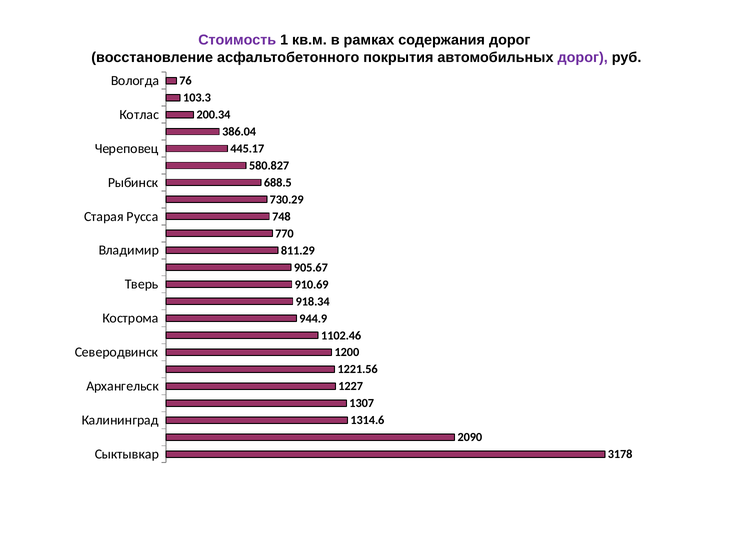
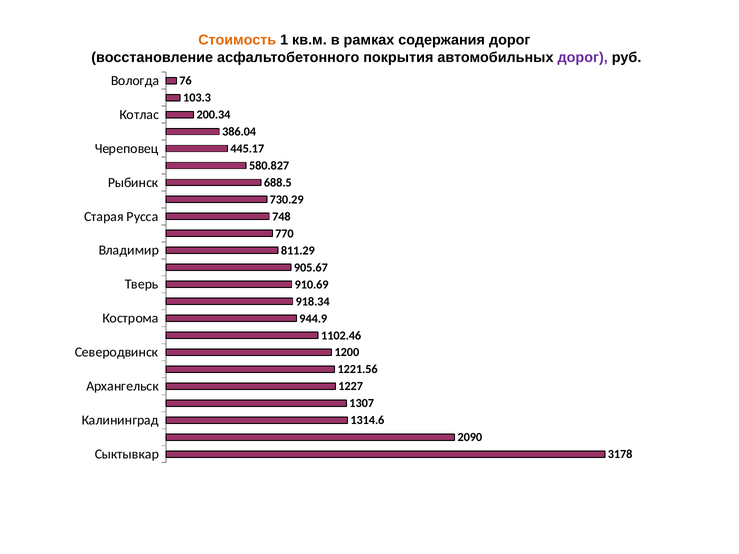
Стоимость colour: purple -> orange
